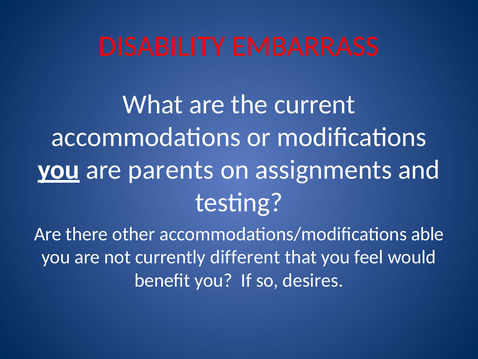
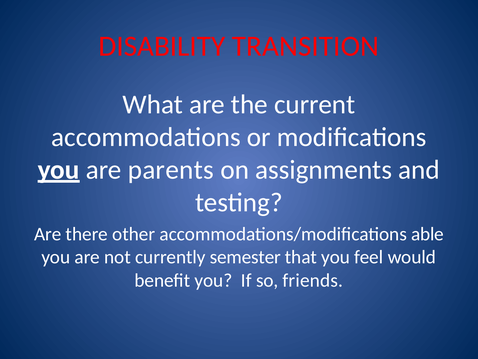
EMBARRASS: EMBARRASS -> TRANSITION
different: different -> semester
desires: desires -> friends
